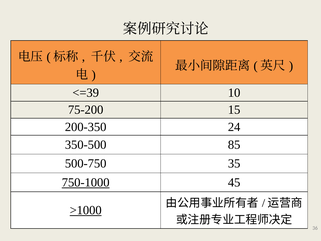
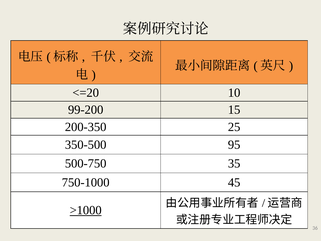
<=39: <=39 -> <=20
75-200: 75-200 -> 99-200
24: 24 -> 25
85: 85 -> 95
750-1000 underline: present -> none
